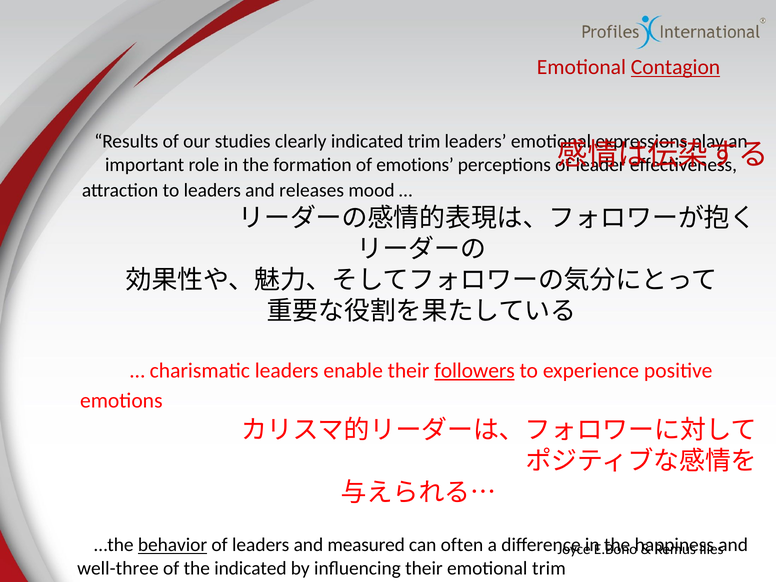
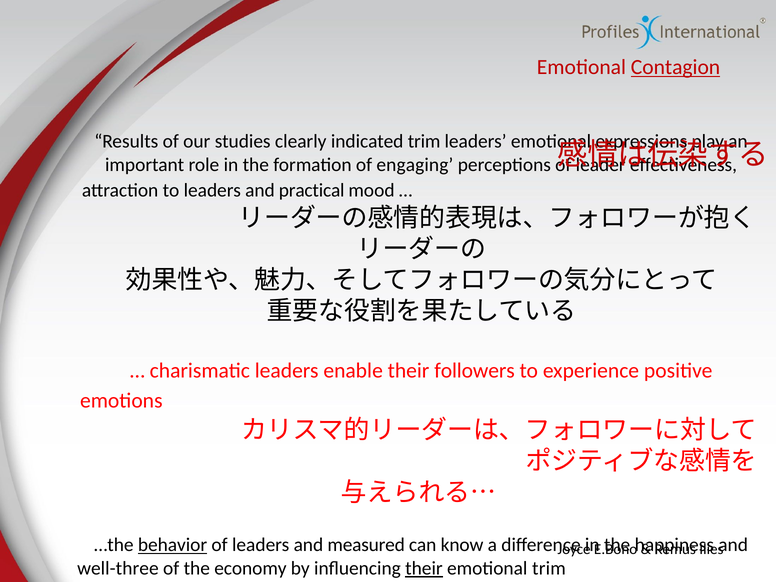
of emotions: emotions -> engaging
releases: releases -> practical
followers underline: present -> none
often: often -> know
the indicated: indicated -> economy
their at (424, 568) underline: none -> present
